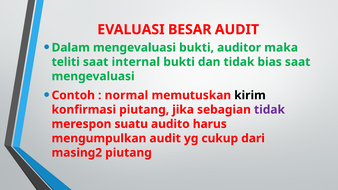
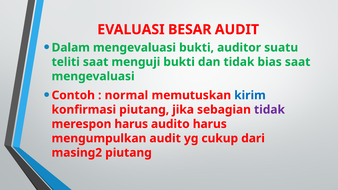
maka: maka -> suatu
internal: internal -> menguji
kirim colour: black -> blue
merespon suatu: suatu -> harus
